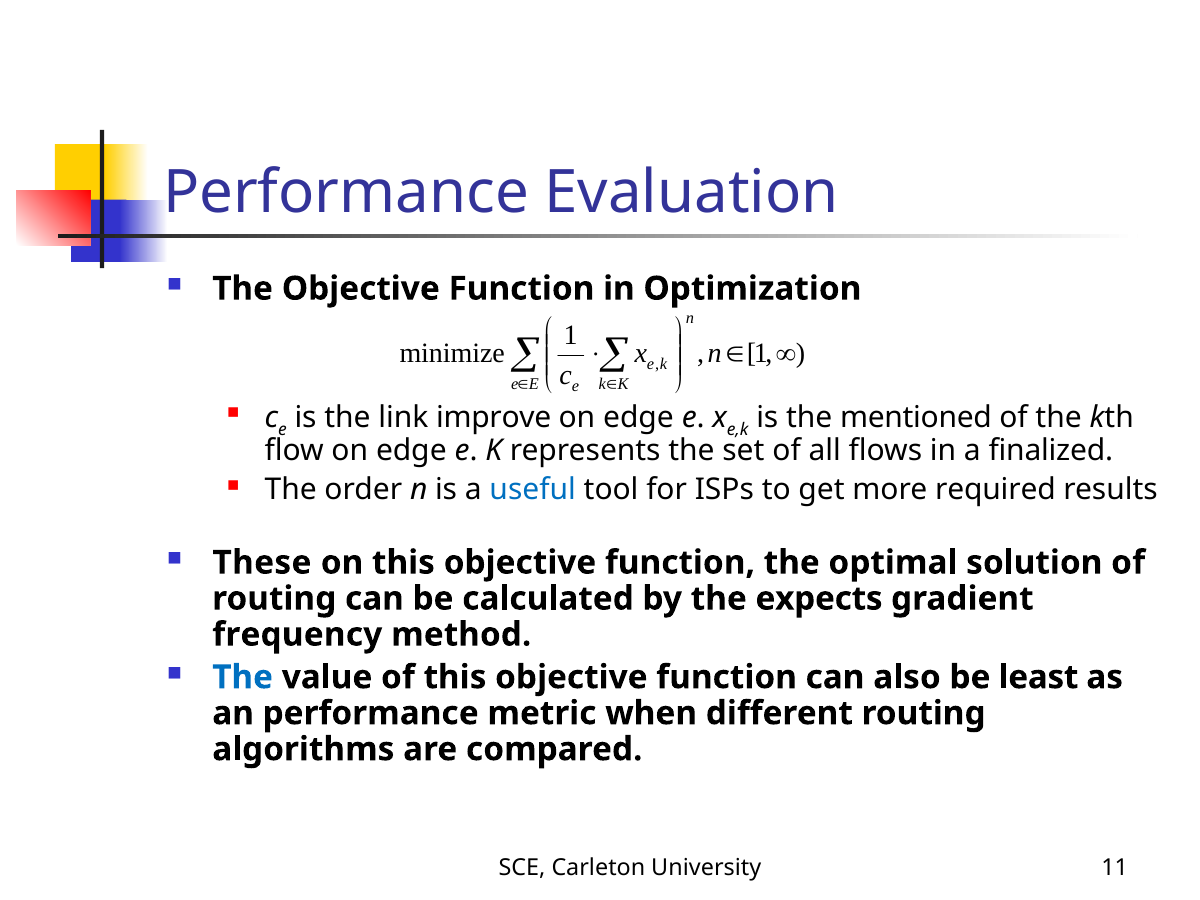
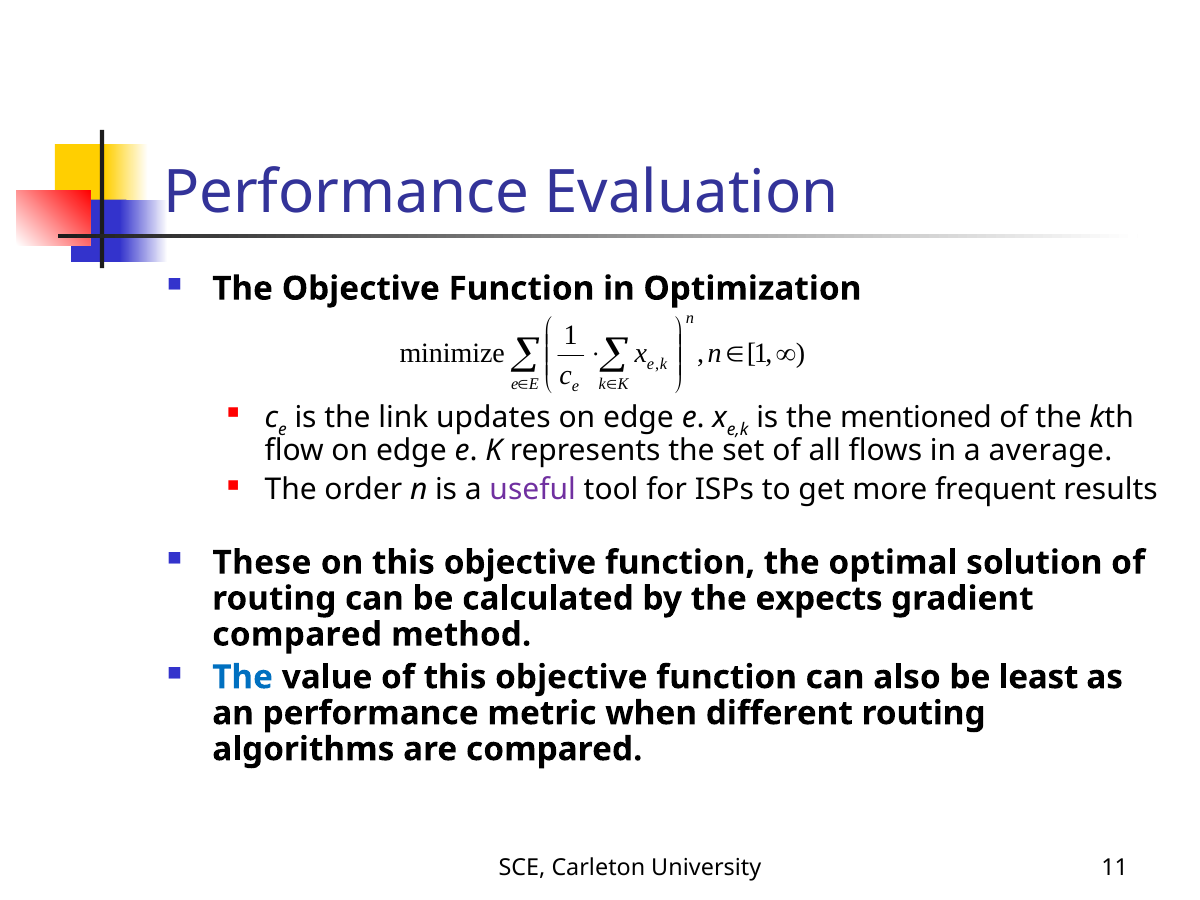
improve: improve -> updates
finalized: finalized -> average
useful colour: blue -> purple
required: required -> frequent
frequency at (297, 635): frequency -> compared
